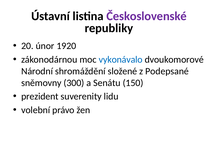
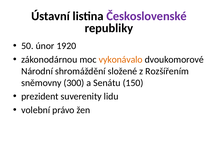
20: 20 -> 50
vykonávalo colour: blue -> orange
Podepsané: Podepsané -> Rozšířením
